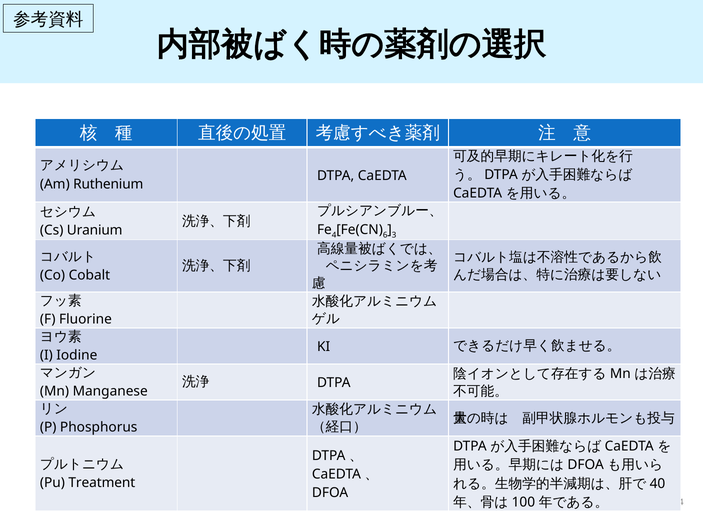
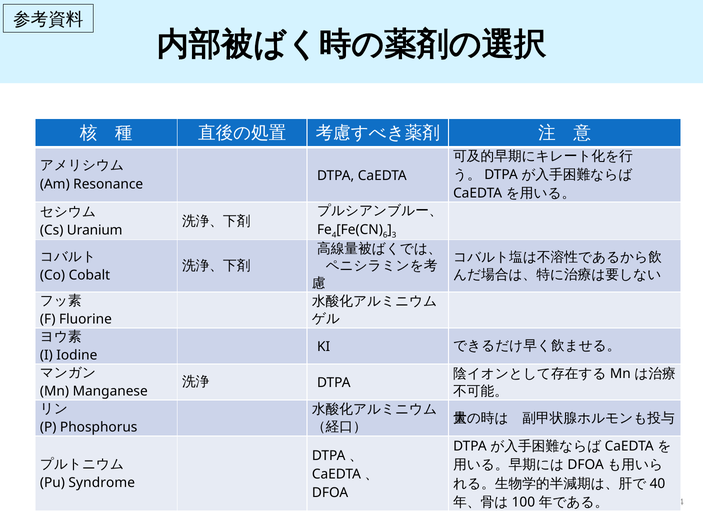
Ruthenium: Ruthenium -> Resonance
Treatment: Treatment -> Syndrome
